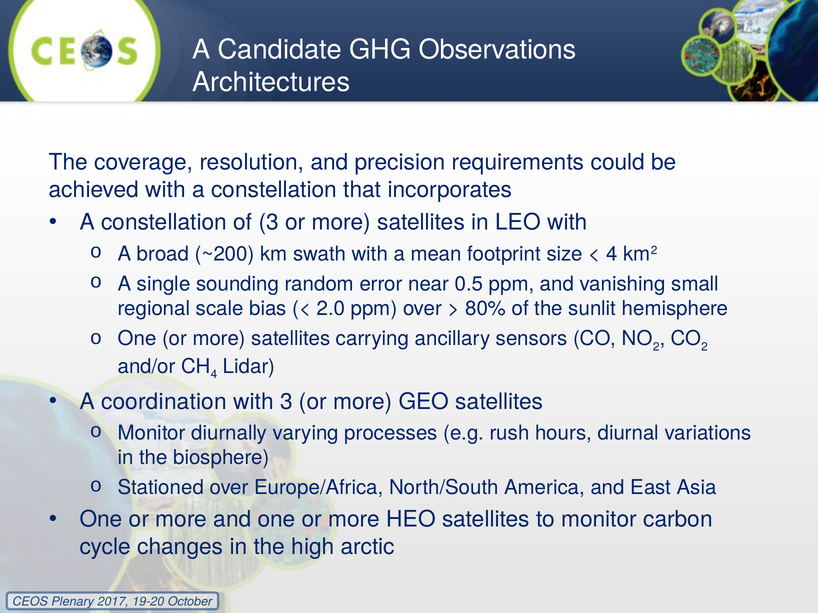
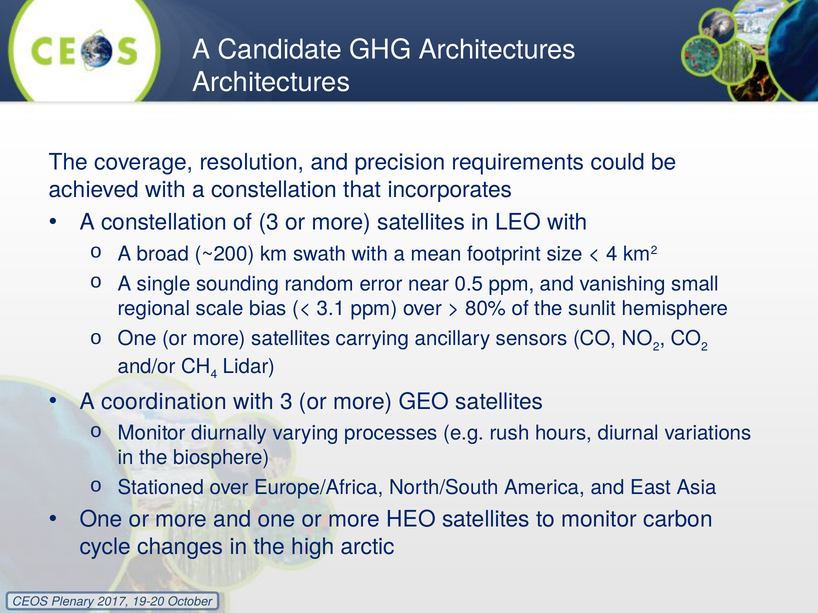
GHG Observations: Observations -> Architectures
2.0: 2.0 -> 3.1
